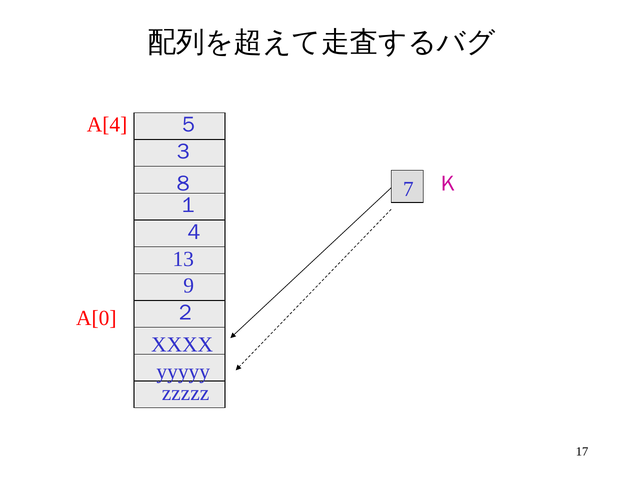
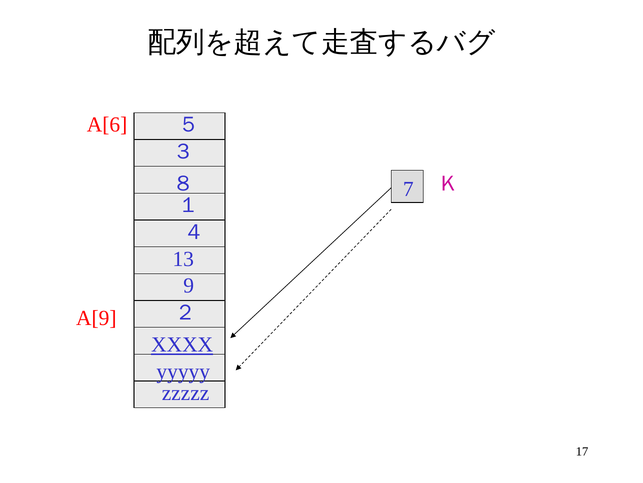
A[4: A[4 -> A[6
A[0: A[0 -> A[9
XXXX underline: none -> present
